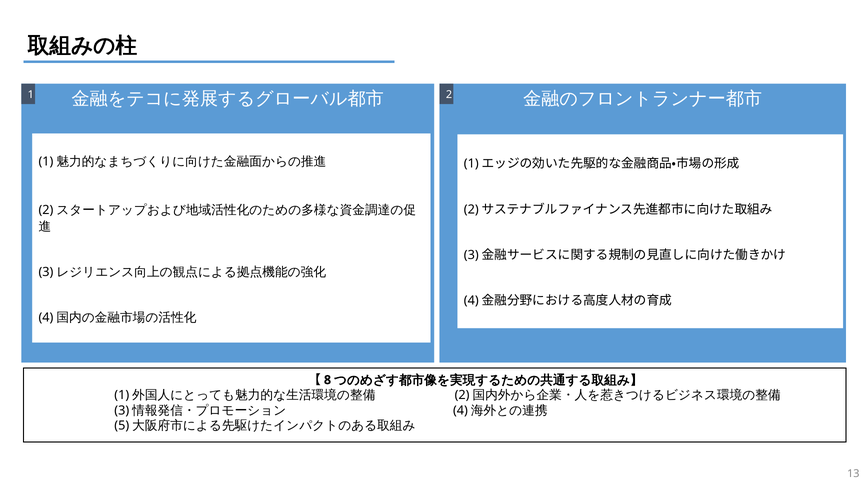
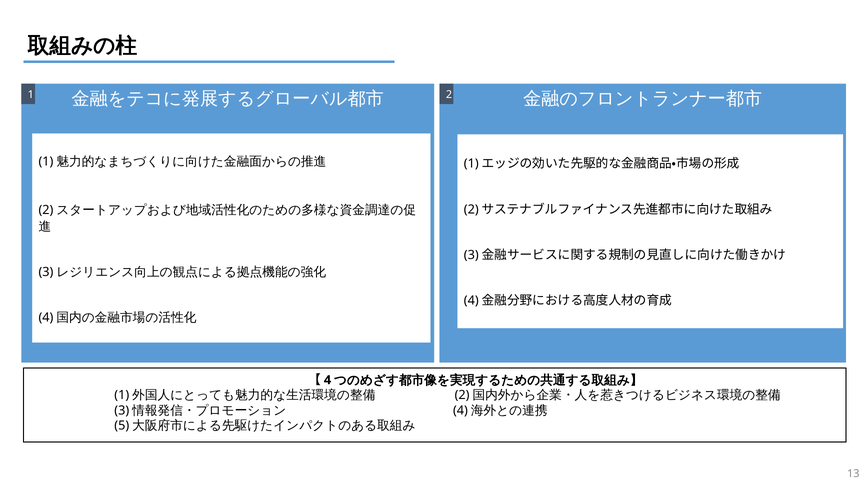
8: 8 -> 4
